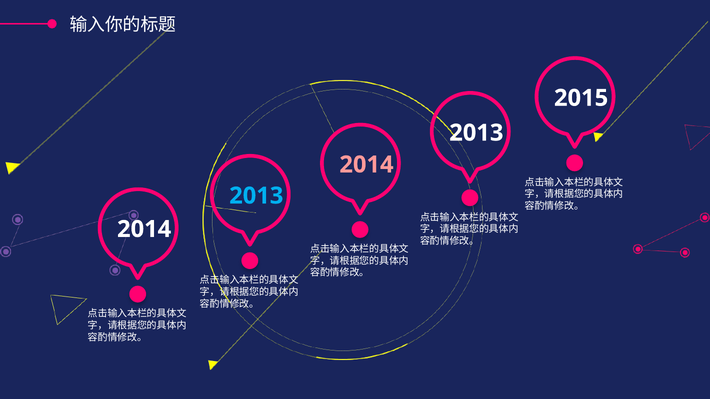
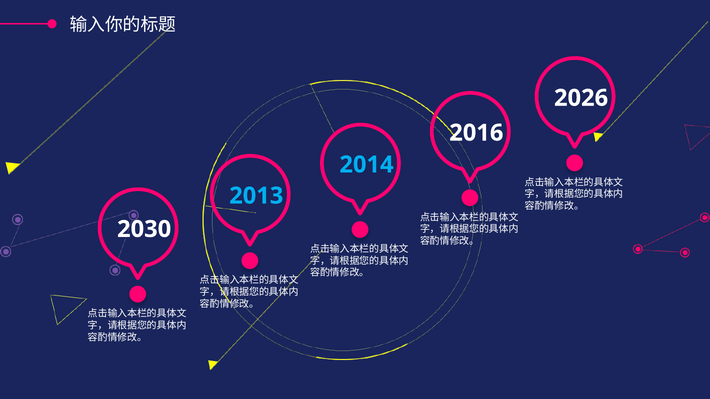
2015: 2015 -> 2026
2013 at (476, 133): 2013 -> 2016
2014 at (366, 165) colour: pink -> light blue
2014 at (144, 229): 2014 -> 2030
